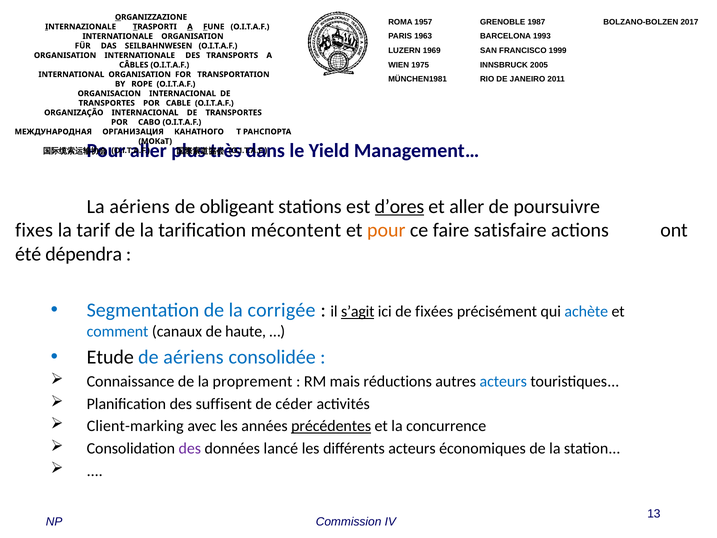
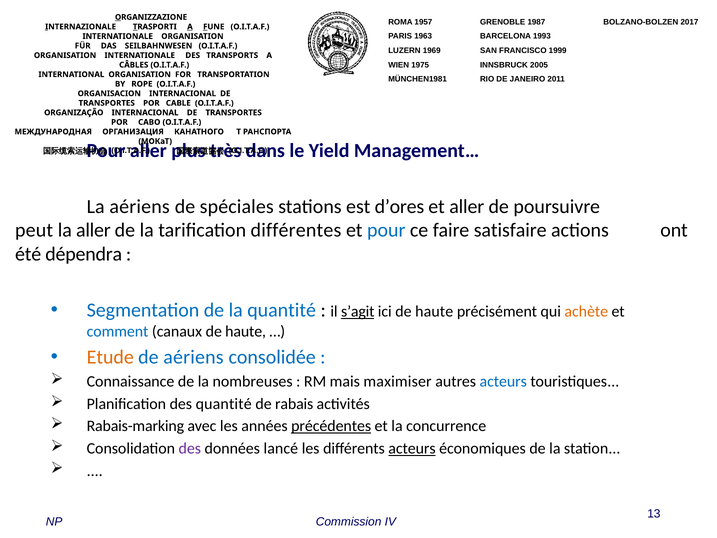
obligeant: obligeant -> spéciales
d’ores underline: present -> none
fixes: fixes -> peut
la tarif: tarif -> aller
mécontent: mécontent -> différentes
pour at (386, 230) colour: orange -> blue
la corrigée: corrigée -> quantité
ici de fixées: fixées -> haute
achète colour: blue -> orange
Etude colour: black -> orange
proprement: proprement -> nombreuses
réductions: réductions -> maximiser
des suffisent: suffisent -> quantité
céder: céder -> rabais
Client-marking: Client-marking -> Rabais-marking
acteurs at (412, 448) underline: none -> present
